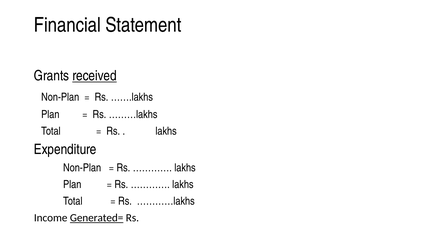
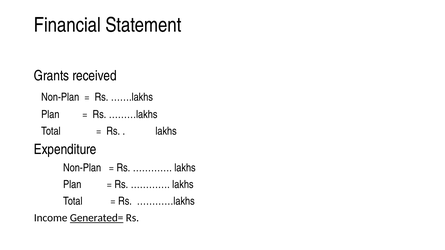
received underline: present -> none
